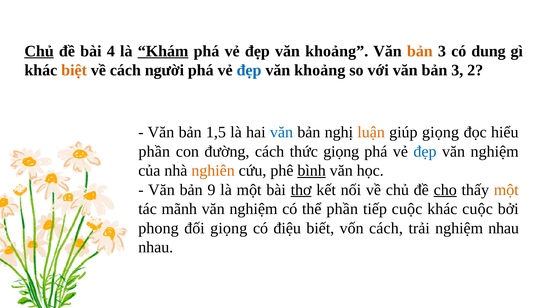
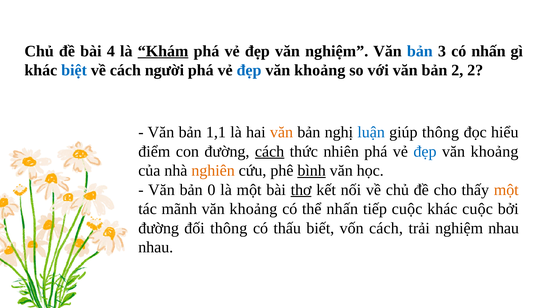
Chủ at (39, 51) underline: present -> none
khoảng at (337, 51): khoảng -> nghiệm
bản at (420, 51) colour: orange -> blue
có dung: dung -> nhấn
biệt colour: orange -> blue
với văn bản 3: 3 -> 2
1,5: 1,5 -> 1,1
văn at (281, 132) colour: blue -> orange
luận colour: orange -> blue
giúp giọng: giọng -> thông
phần at (154, 152): phần -> điểm
cách at (270, 152) underline: none -> present
thức giọng: giọng -> nhiên
nghiệm at (495, 152): nghiệm -> khoảng
9: 9 -> 0
cho underline: present -> none
nghiệm at (253, 209): nghiệm -> khoảng
thể phần: phần -> nhấn
phong at (158, 228): phong -> đường
đối giọng: giọng -> thông
điệu: điệu -> thấu
